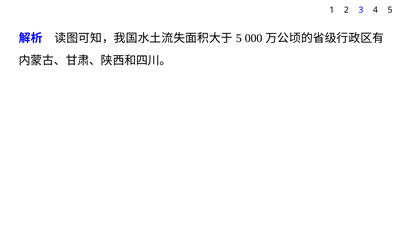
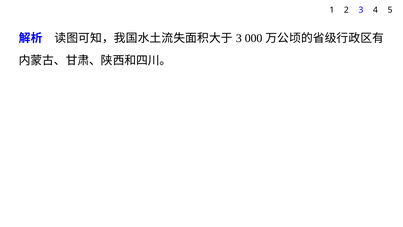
5 at (239, 38): 5 -> 3
